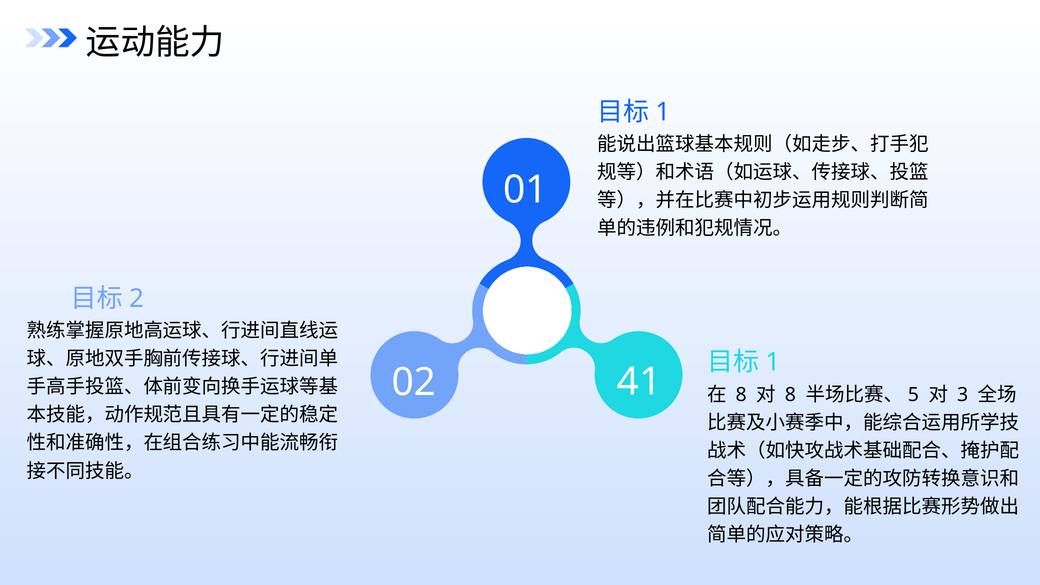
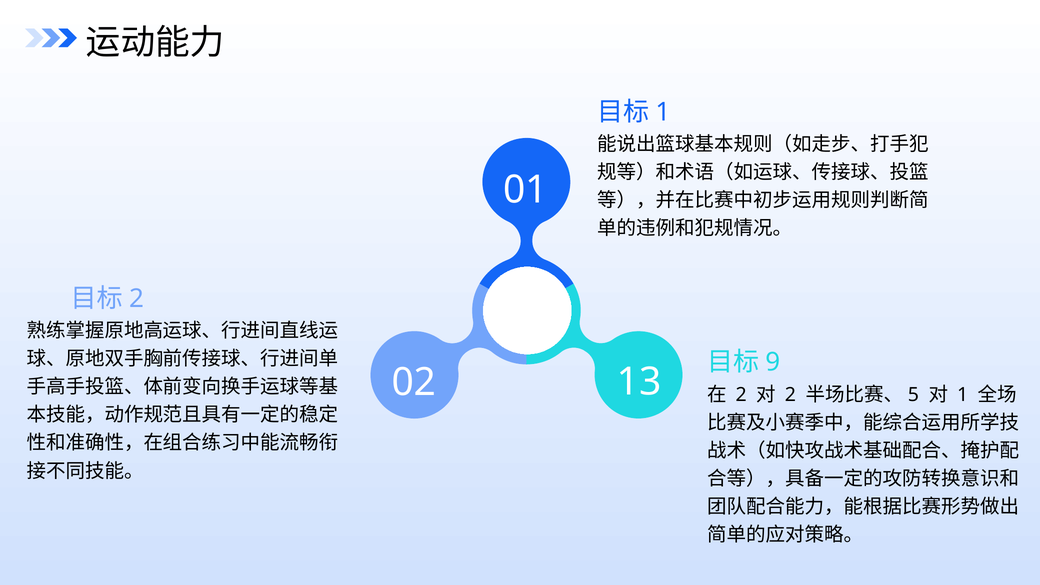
1 at (773, 362): 1 -> 9
41: 41 -> 13
8 at (741, 395): 8 -> 2
8 at (790, 395): 8 -> 2
3 at (963, 395): 3 -> 1
